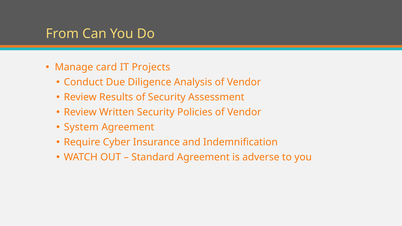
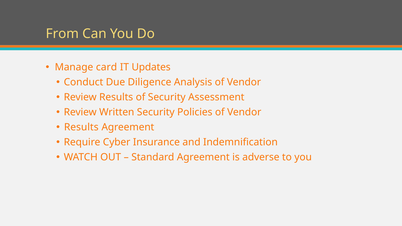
Projects: Projects -> Updates
System at (81, 127): System -> Results
